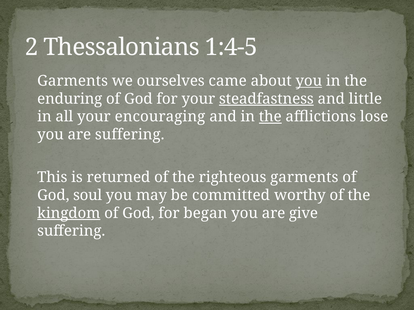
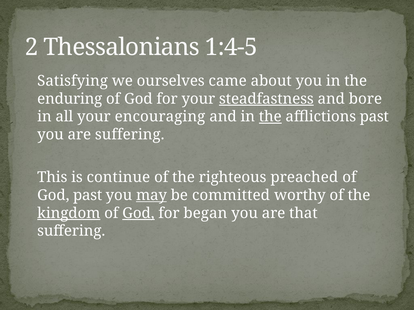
Garments at (73, 81): Garments -> Satisfying
you at (309, 81) underline: present -> none
little: little -> bore
afflictions lose: lose -> past
returned: returned -> continue
righteous garments: garments -> preached
God soul: soul -> past
may underline: none -> present
God at (138, 213) underline: none -> present
give: give -> that
